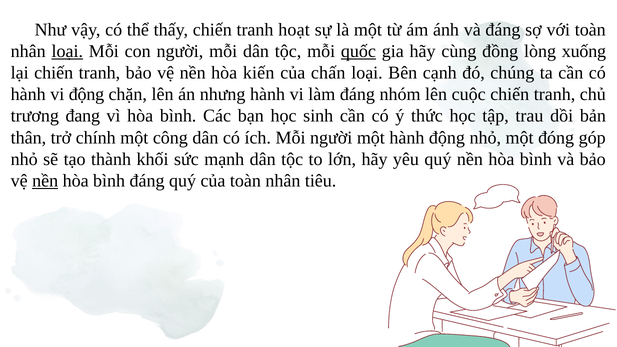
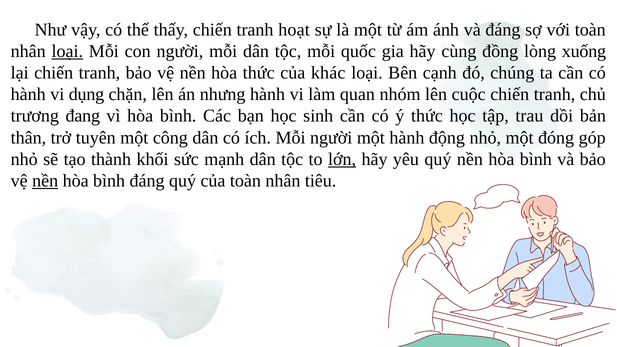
quốc underline: present -> none
hòa kiến: kiến -> thức
chấn: chấn -> khác
vi động: động -> dụng
làm đáng: đáng -> quan
chính: chính -> tuyên
lớn underline: none -> present
